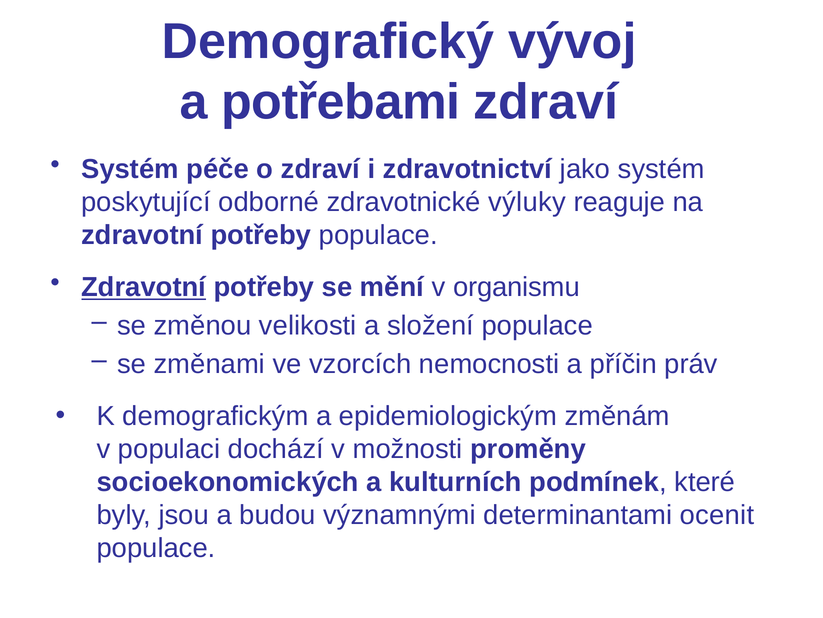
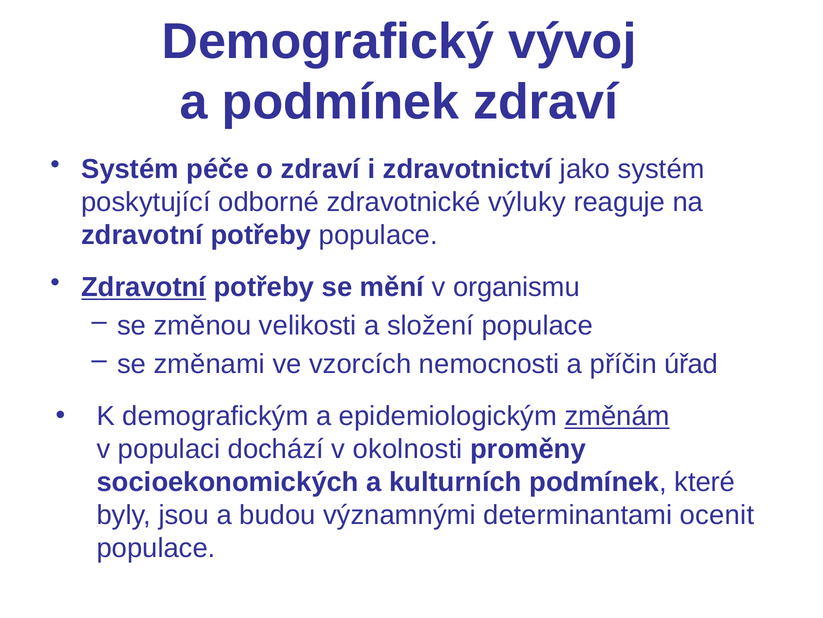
a potřebami: potřebami -> podmínek
práv: práv -> úřad
změnám underline: none -> present
možnosti: možnosti -> okolnosti
